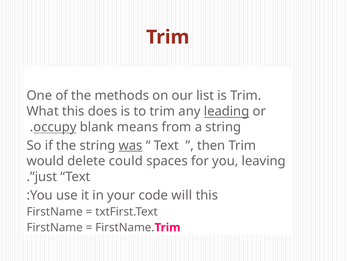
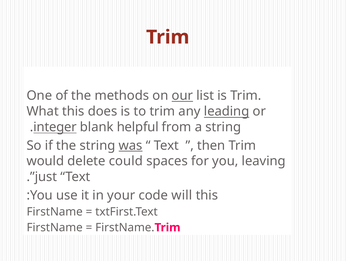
our underline: none -> present
occupy: occupy -> integer
means: means -> helpful
